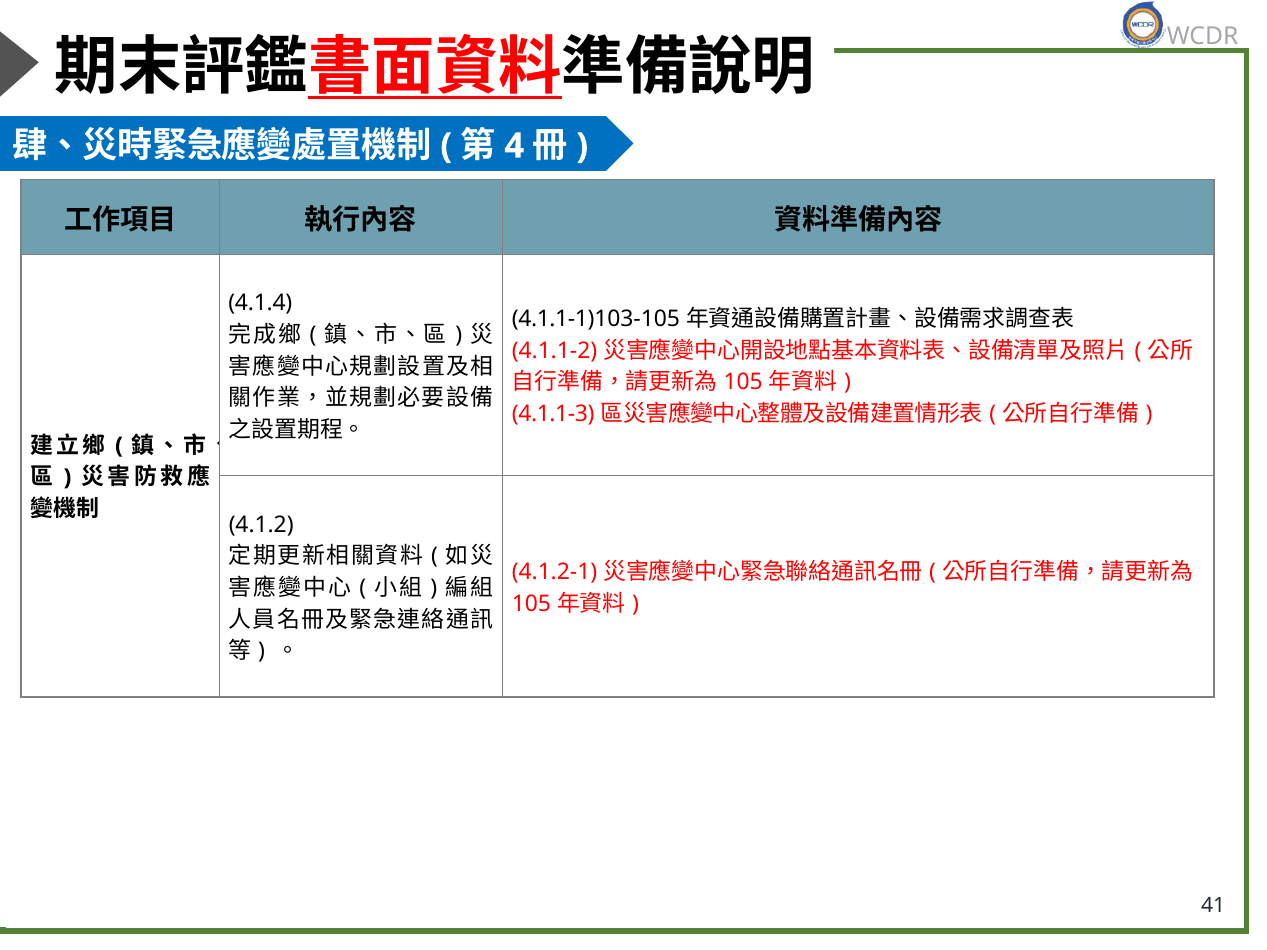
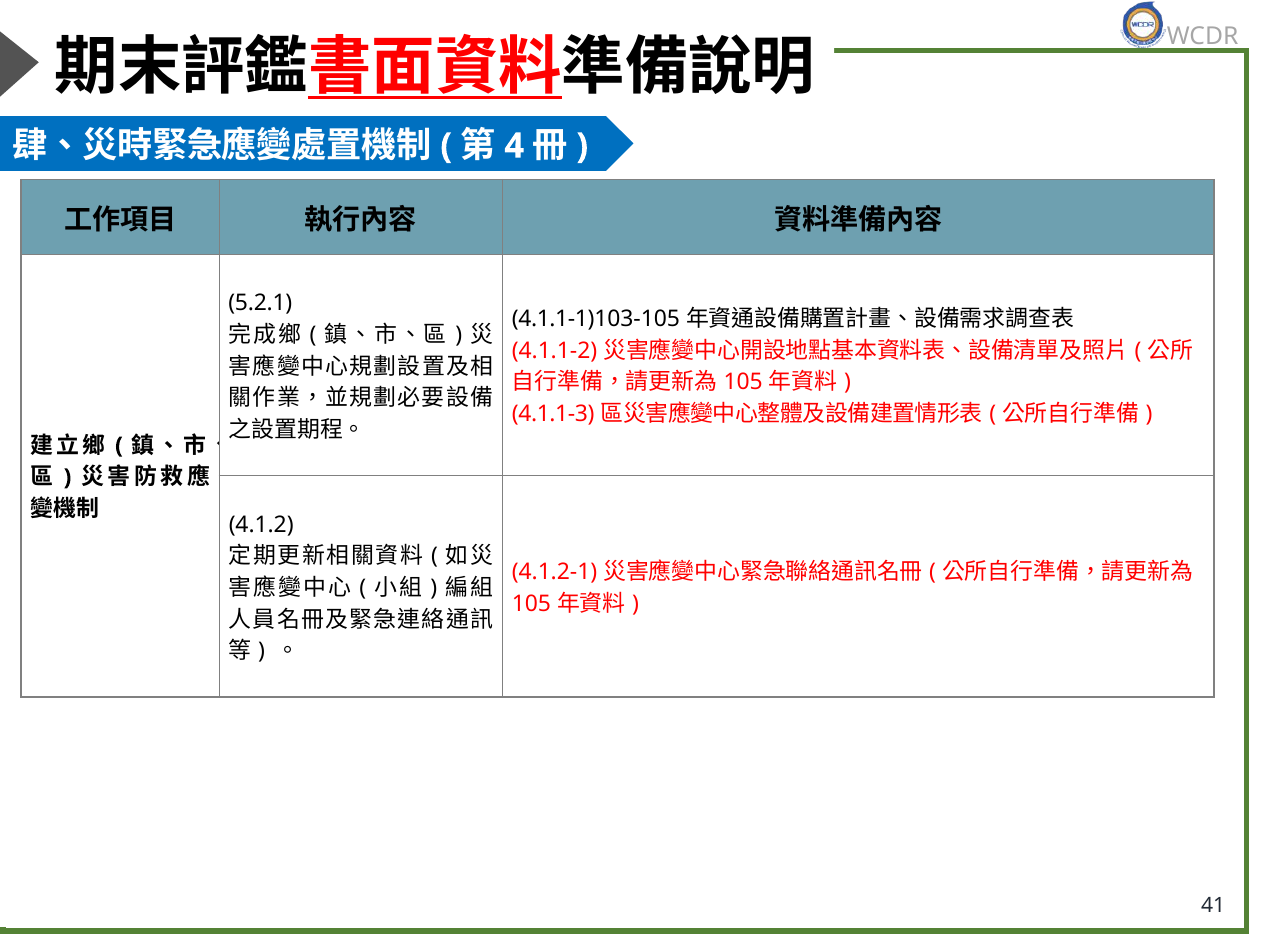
4.1.4: 4.1.4 -> 5.2.1
